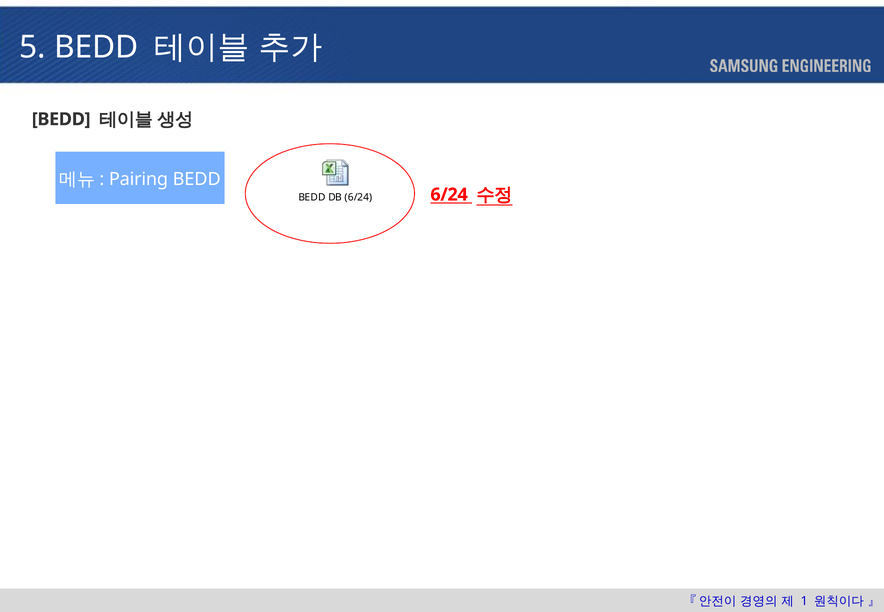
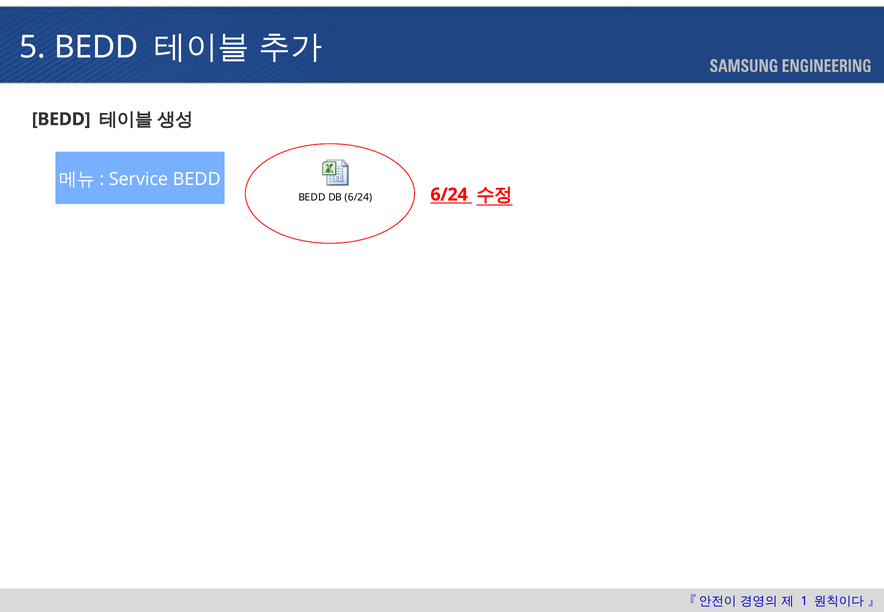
Pairing: Pairing -> Service
